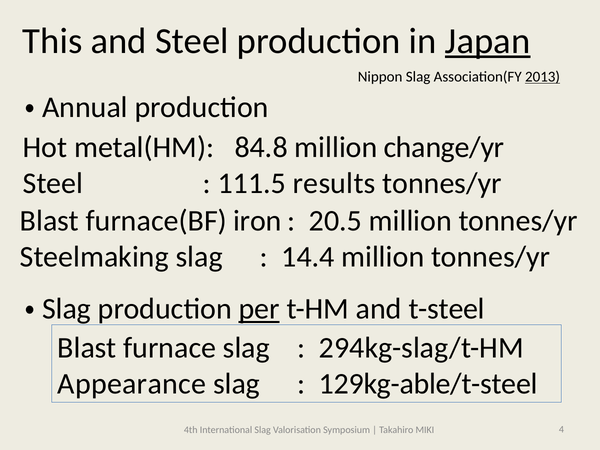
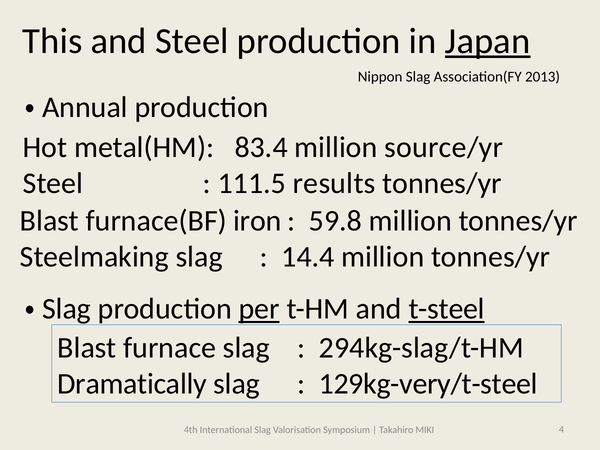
2013 underline: present -> none
84.8: 84.8 -> 83.4
change/yr: change/yr -> source/yr
20.5: 20.5 -> 59.8
t-steel underline: none -> present
Appearance: Appearance -> Dramatically
129kg-able/t-steel: 129kg-able/t-steel -> 129kg-very/t-steel
